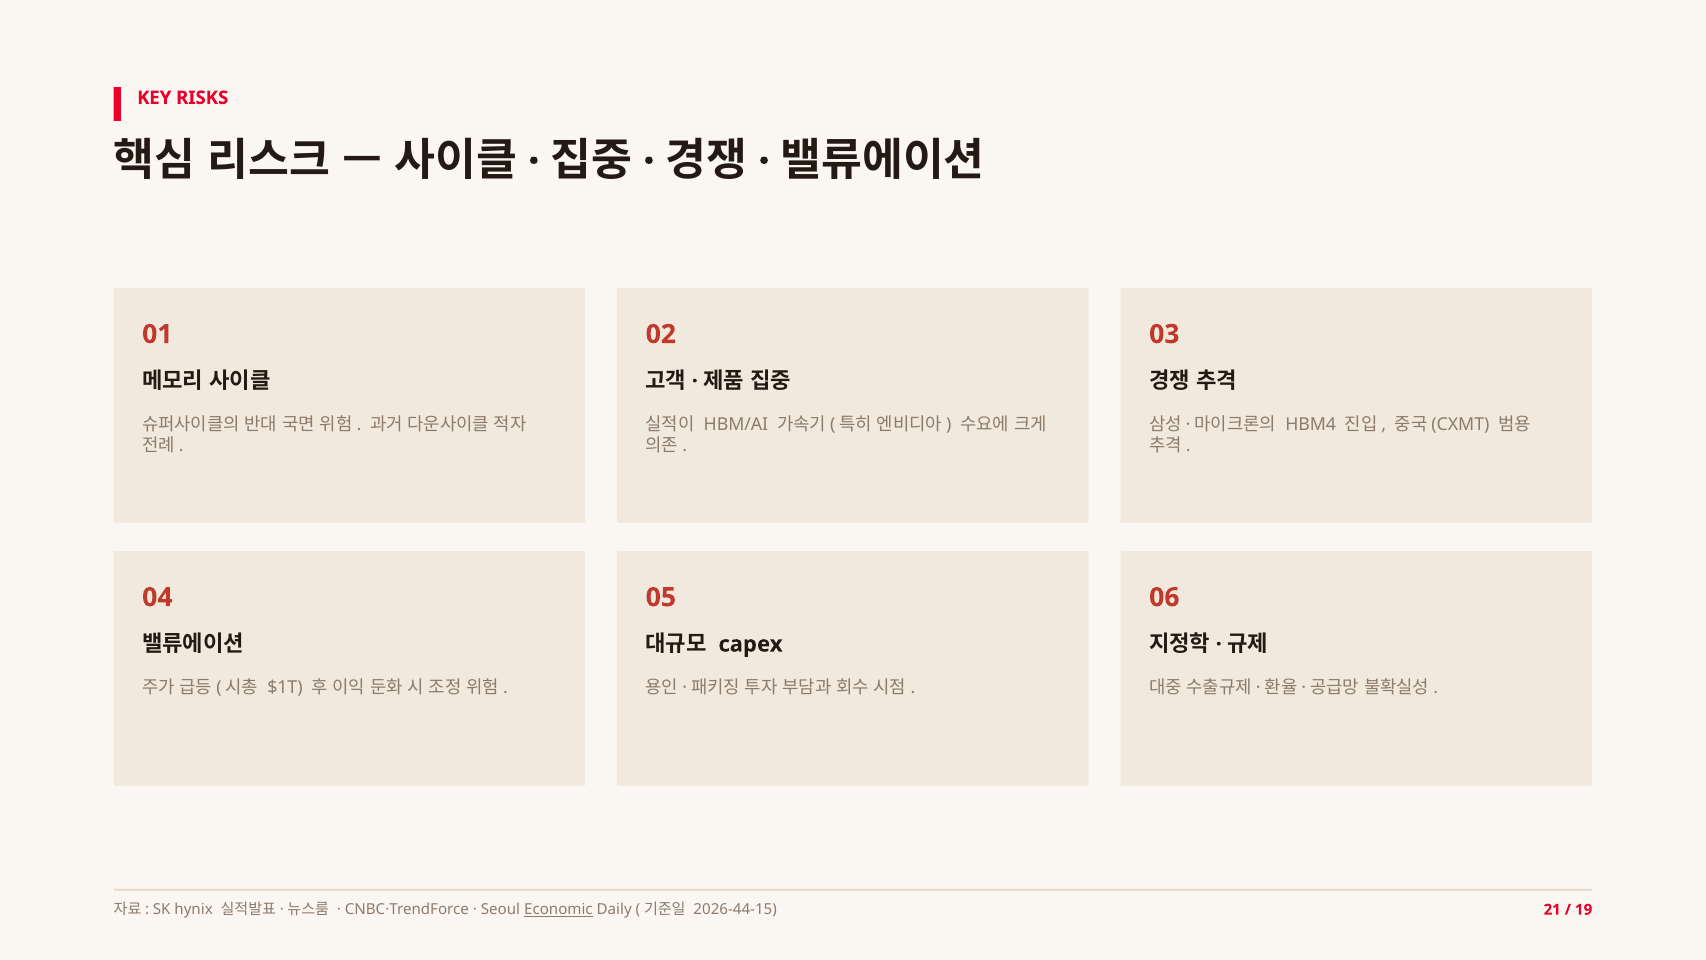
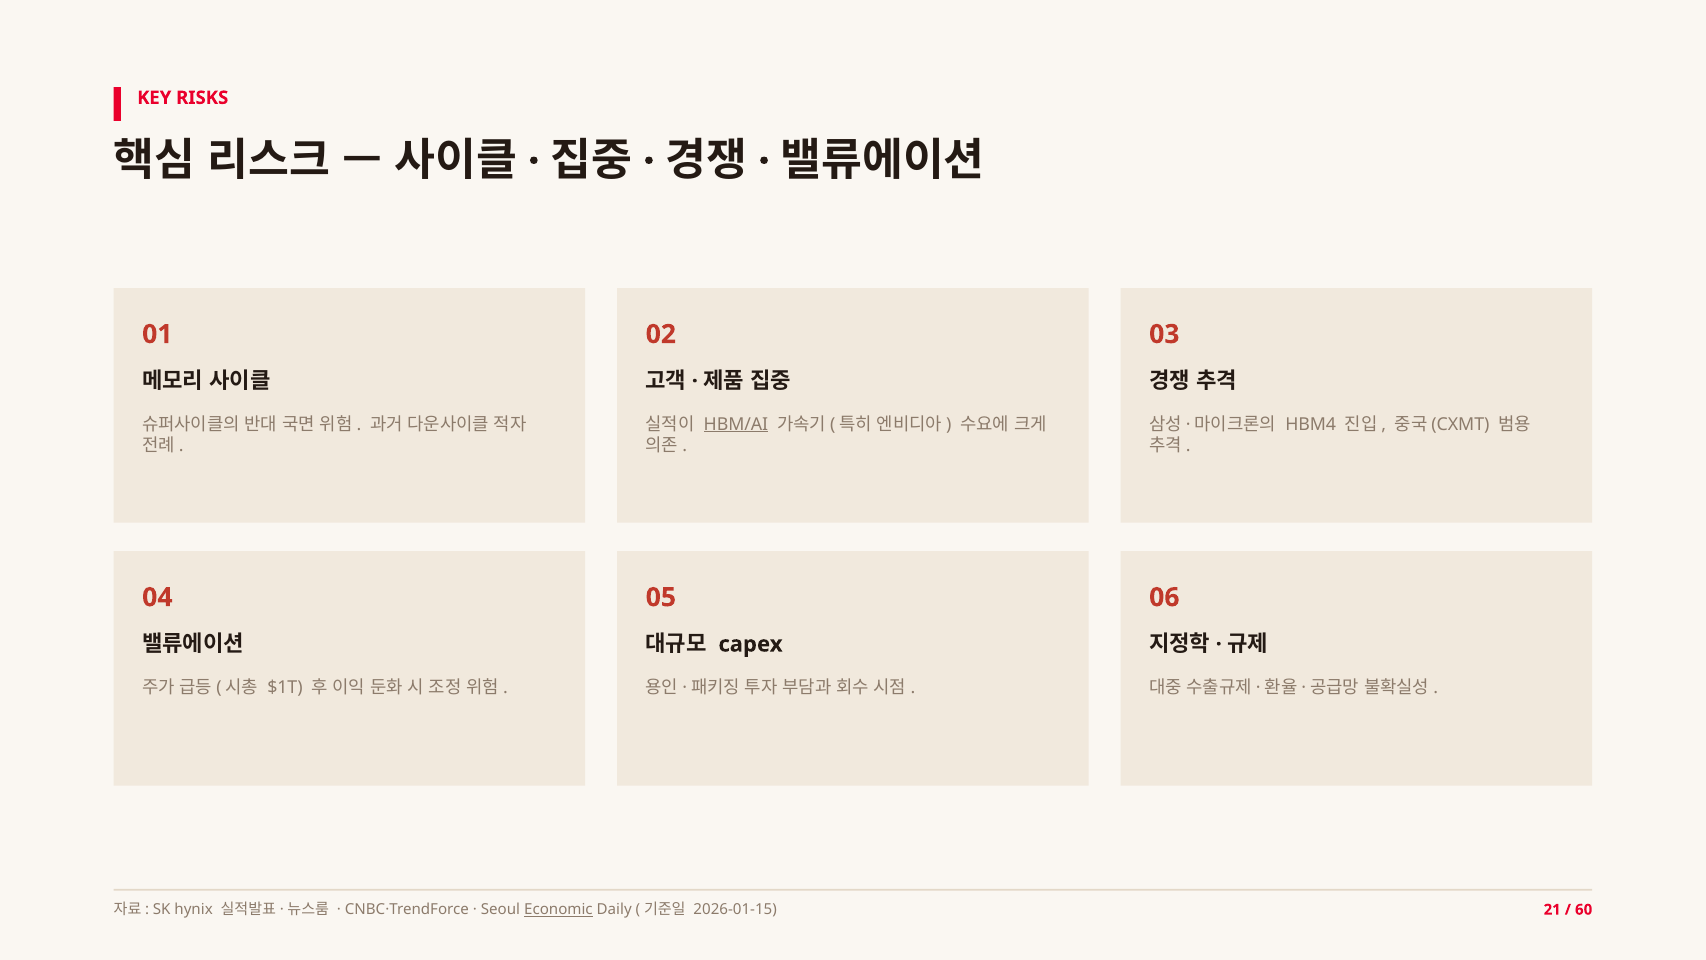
HBM/AI underline: none -> present
2026-44-15: 2026-44-15 -> 2026-01-15
19: 19 -> 60
